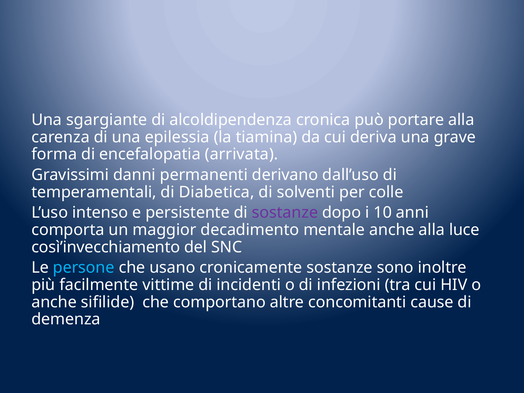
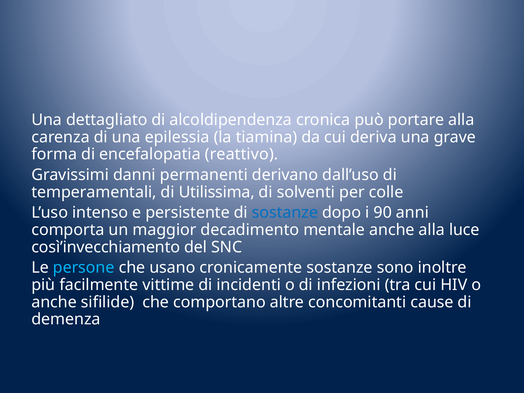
sgargiante: sgargiante -> dettagliato
arrivata: arrivata -> reattivo
Diabetica: Diabetica -> Utilissima
sostanze at (285, 212) colour: purple -> blue
10: 10 -> 90
